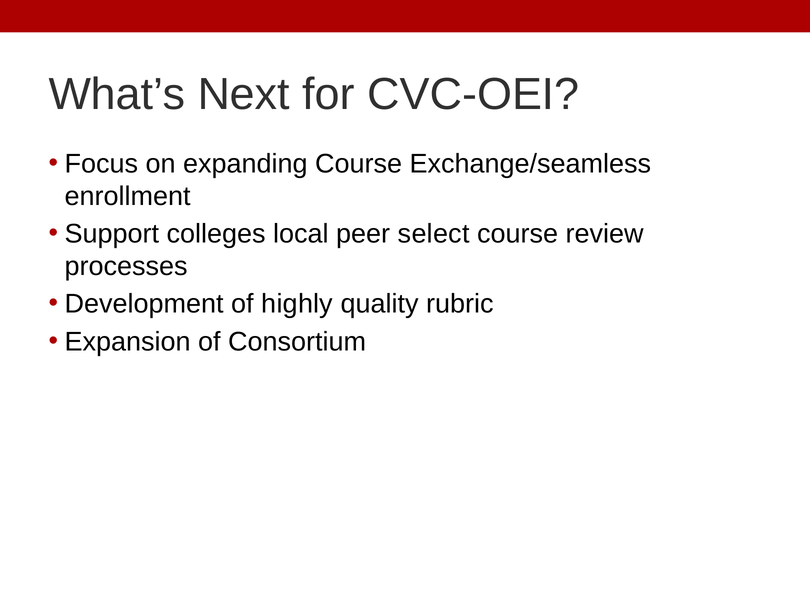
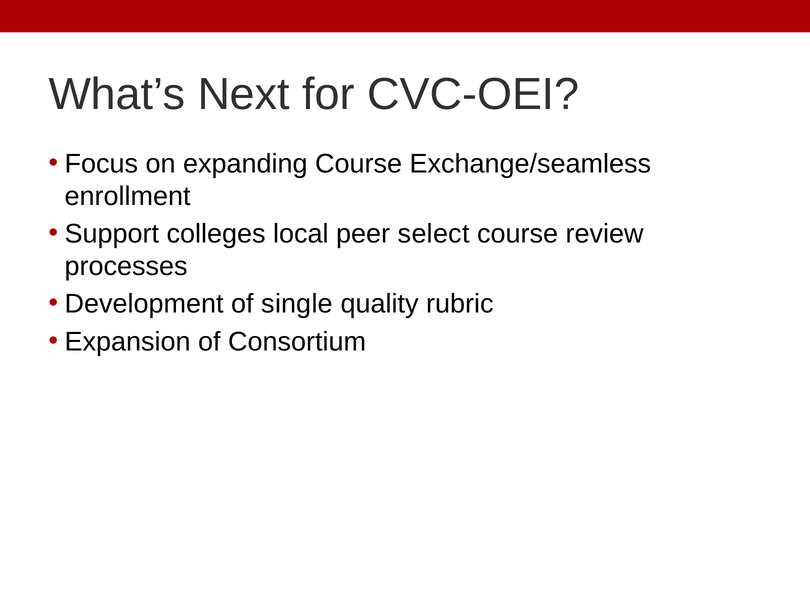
highly: highly -> single
